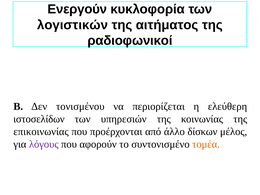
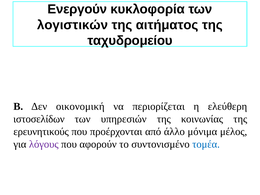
ραδιοφωνικοί: ραδιοφωνικοί -> ταχυδρομείου
τονισμένου: τονισμένου -> οικονομική
επικοινωνίας: επικοινωνίας -> ερευνητικούς
δίσκων: δίσκων -> μόνιμα
τομέα colour: orange -> blue
